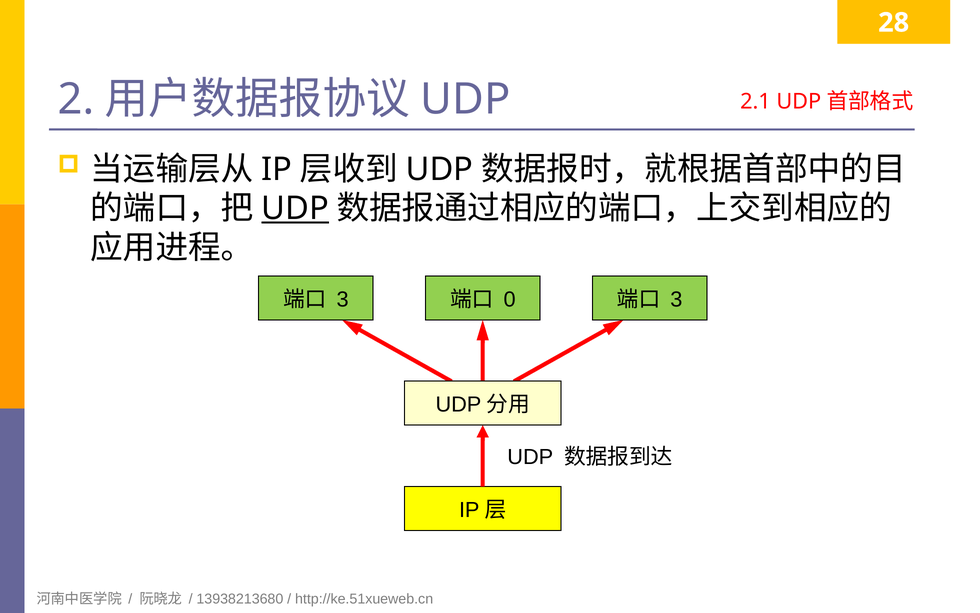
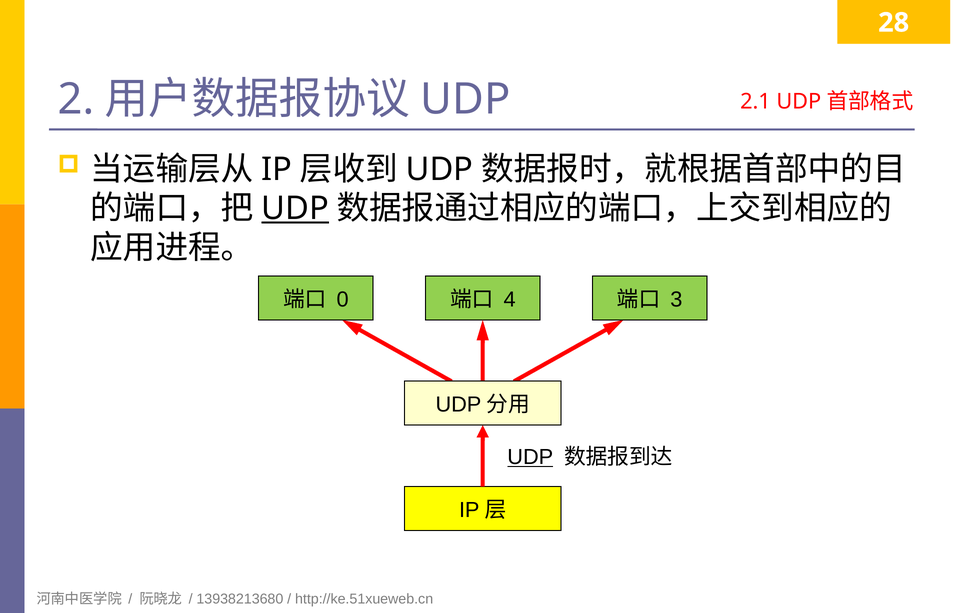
3 at (343, 299): 3 -> 0
0: 0 -> 4
UDP at (530, 457) underline: none -> present
